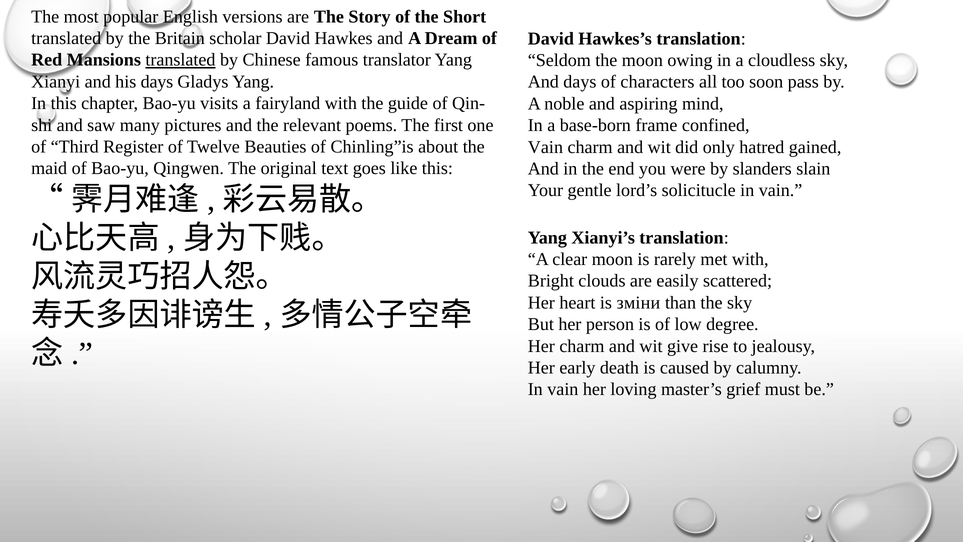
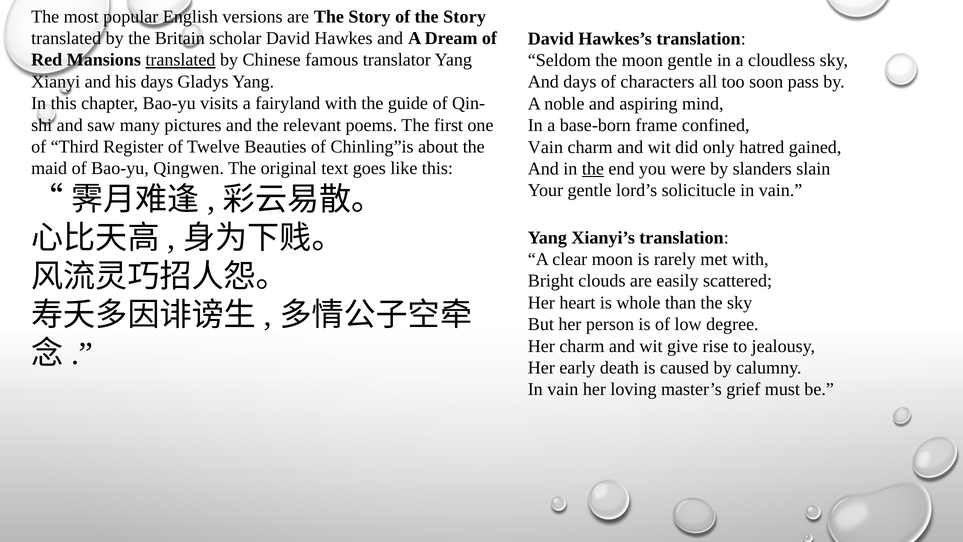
of the Short: Short -> Story
moon owing: owing -> gentle
the at (593, 169) underline: none -> present
зміни: зміни -> whole
